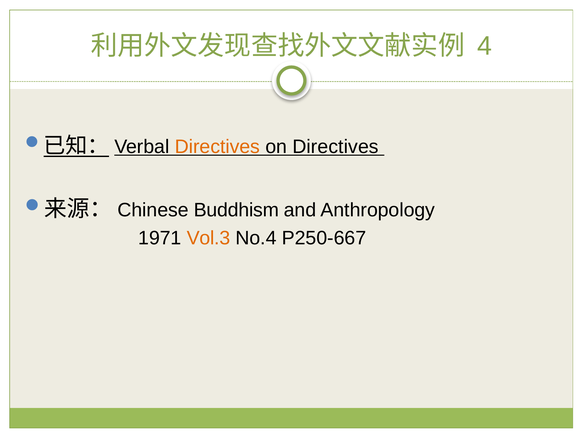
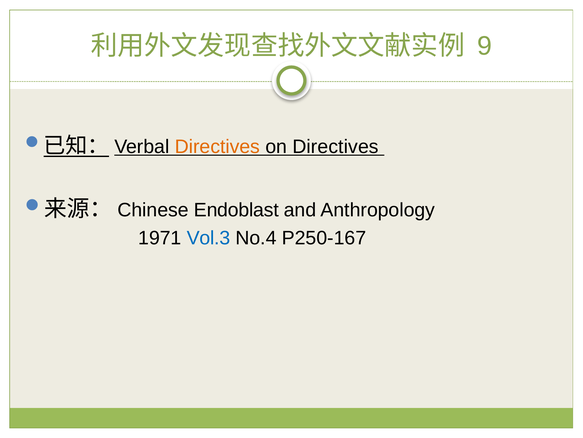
4: 4 -> 9
Buddhism: Buddhism -> Endoblast
Vol.3 colour: orange -> blue
P250-667: P250-667 -> P250-167
